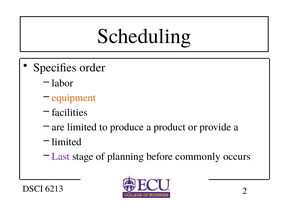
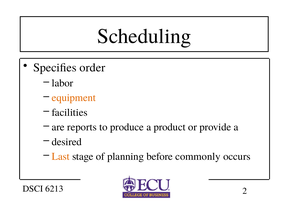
are limited: limited -> reports
limited at (67, 142): limited -> desired
Last colour: purple -> orange
